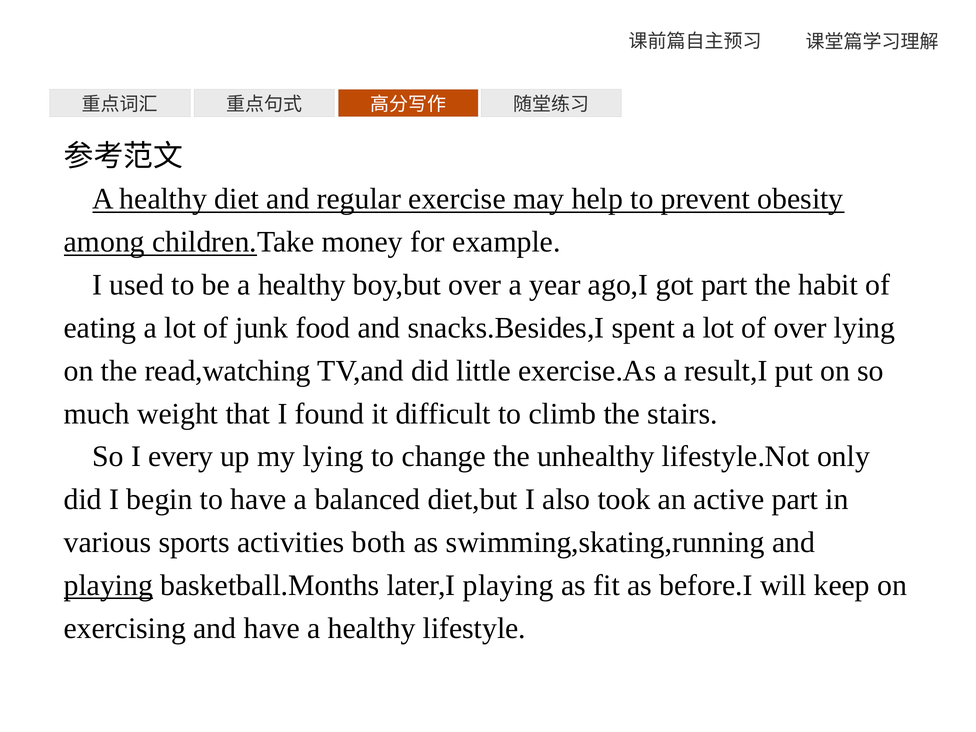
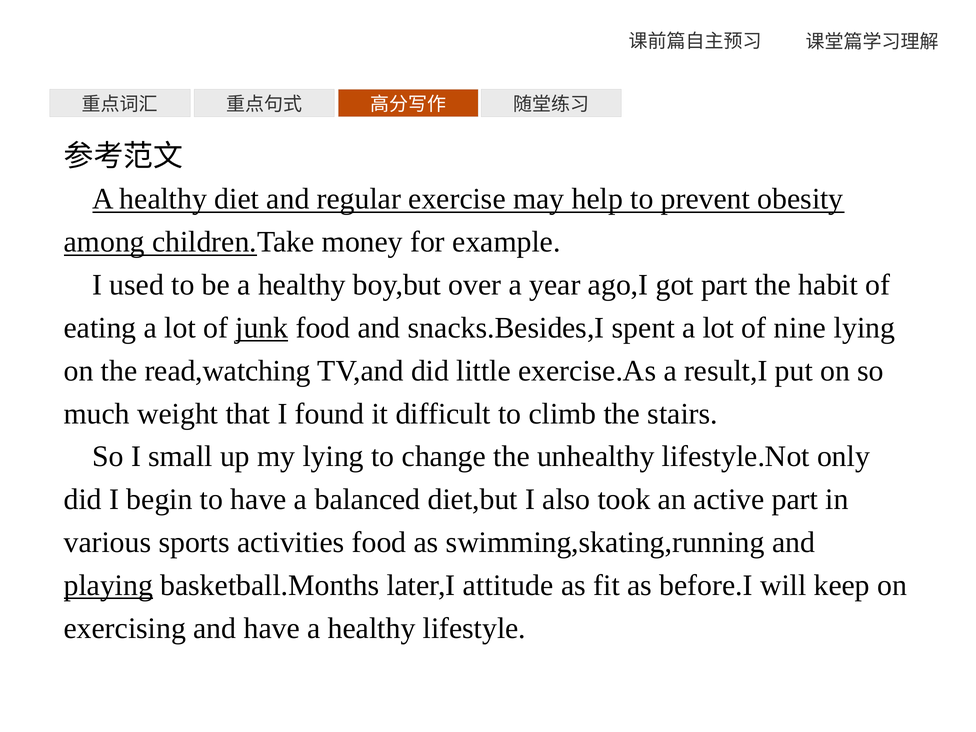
junk underline: none -> present
of over: over -> nine
every: every -> small
activities both: both -> food
later,I playing: playing -> attitude
